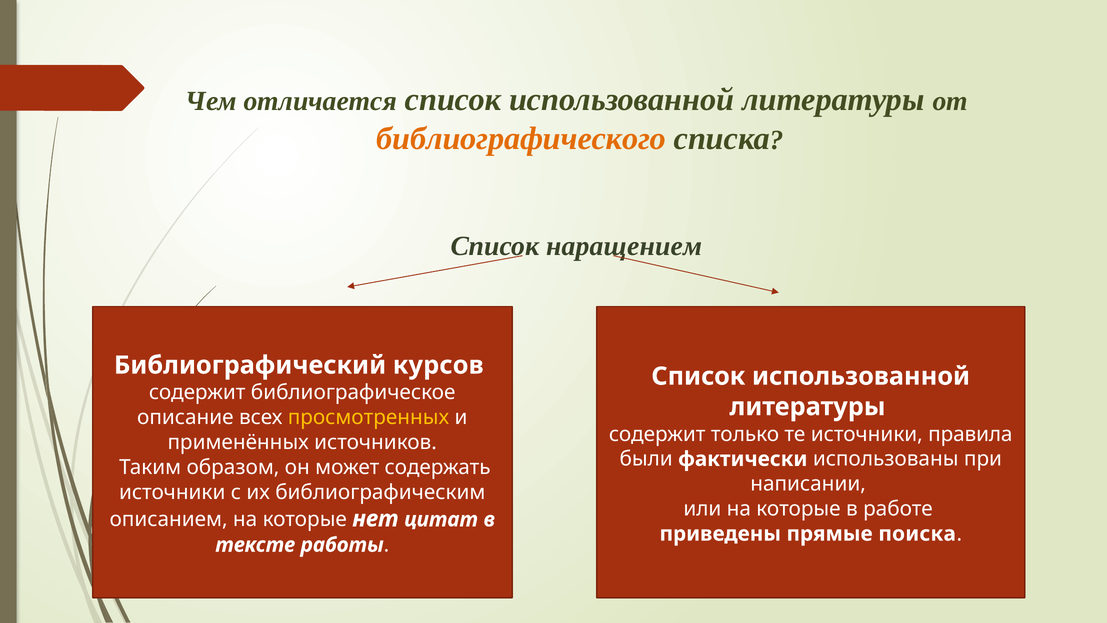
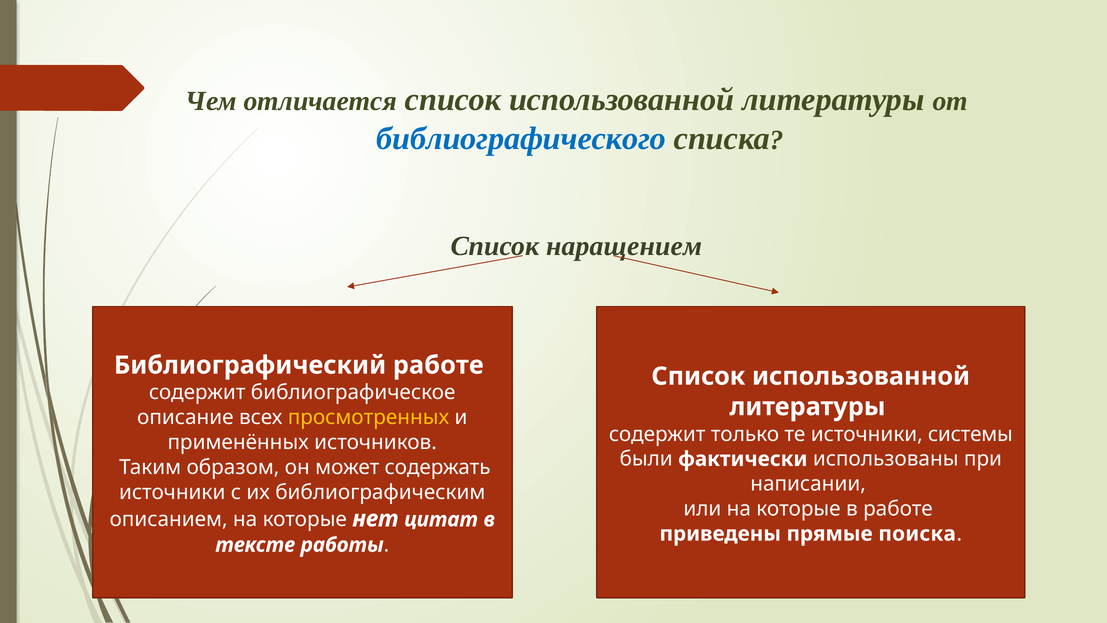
библиографического colour: orange -> blue
Библиографический курсов: курсов -> работе
правила: правила -> системы
